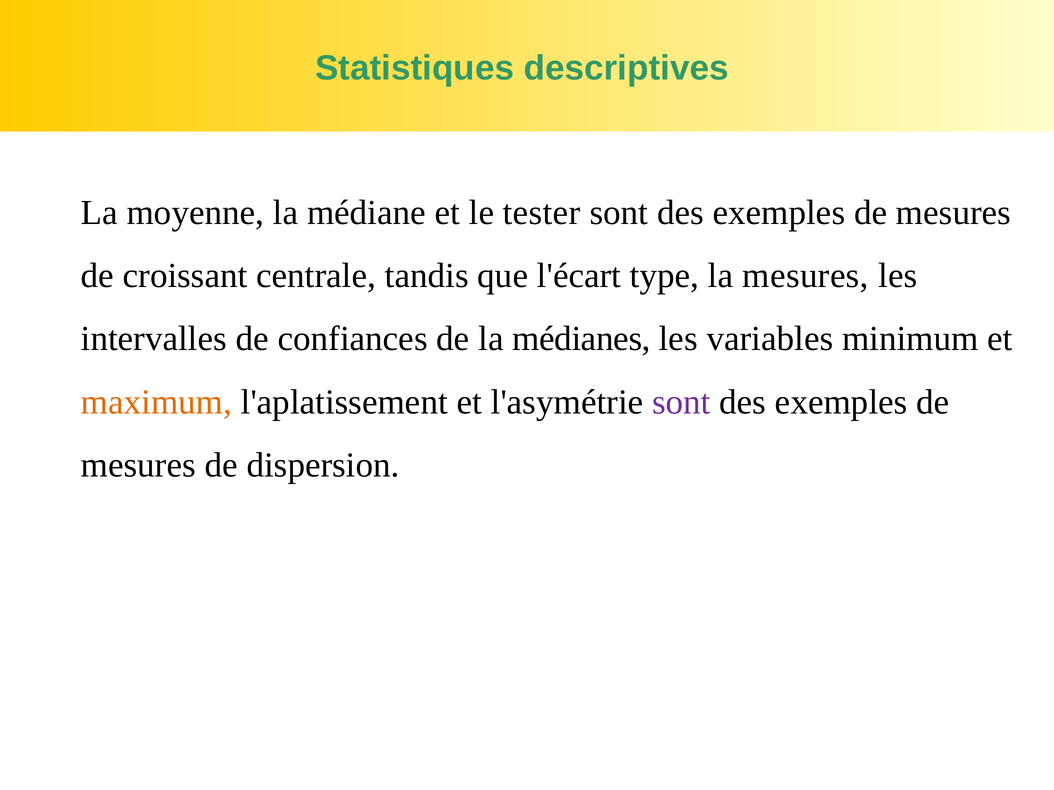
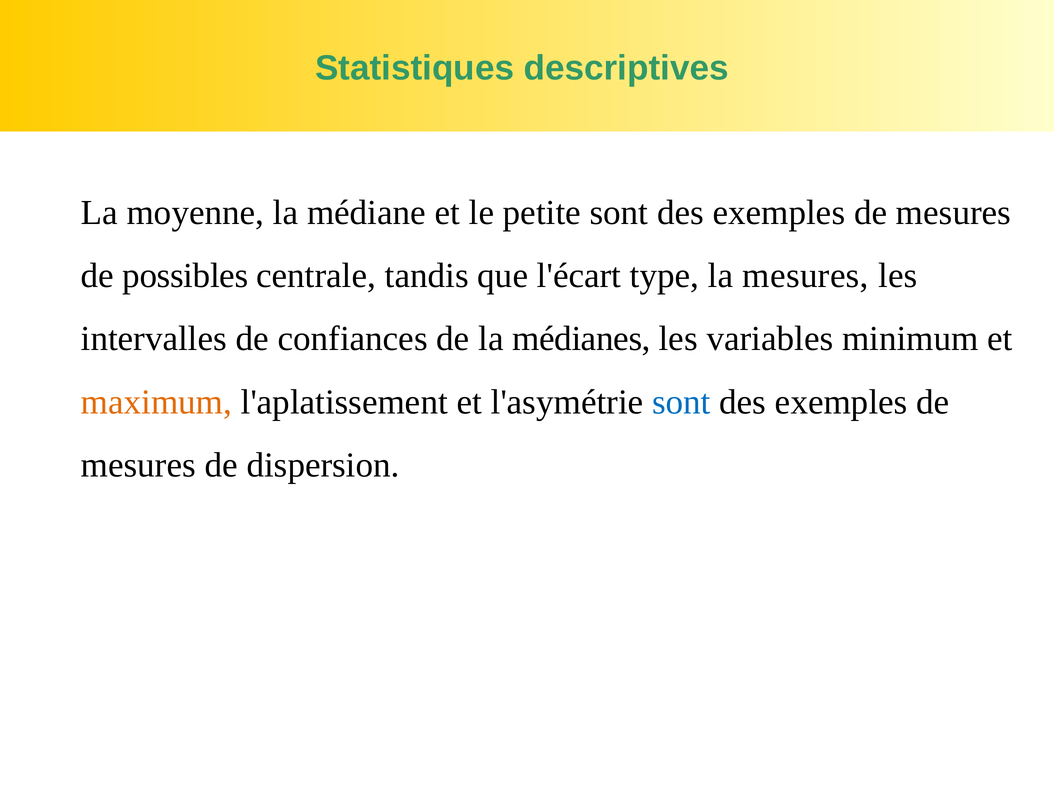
tester: tester -> petite
croissant: croissant -> possibles
sont at (681, 402) colour: purple -> blue
